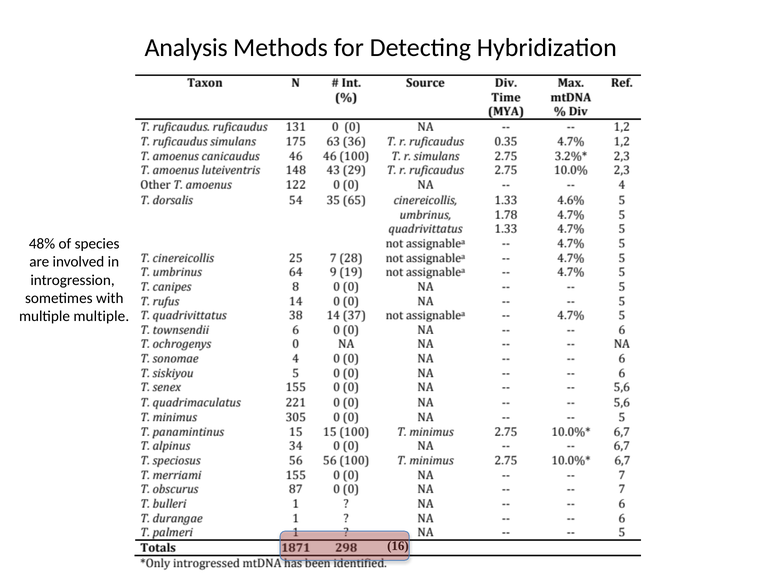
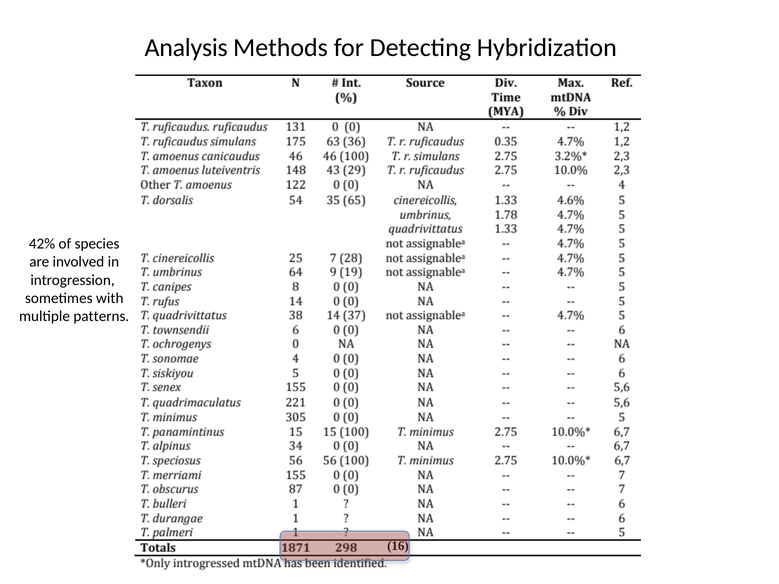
48%: 48% -> 42%
multiple multiple: multiple -> patterns
